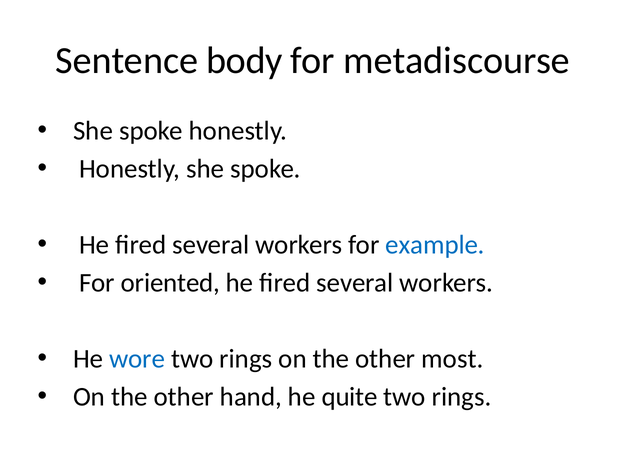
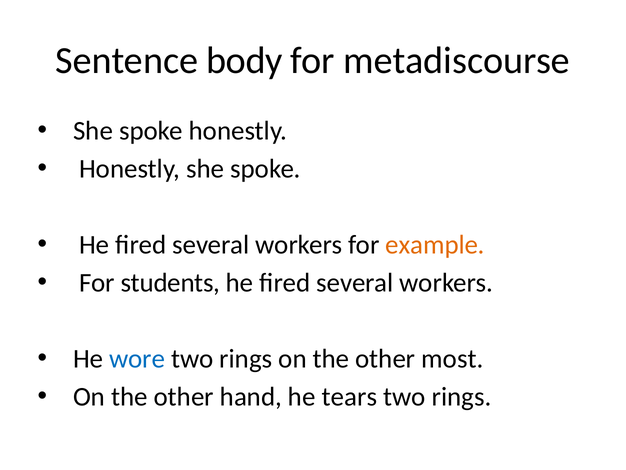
example colour: blue -> orange
oriented: oriented -> students
quite: quite -> tears
